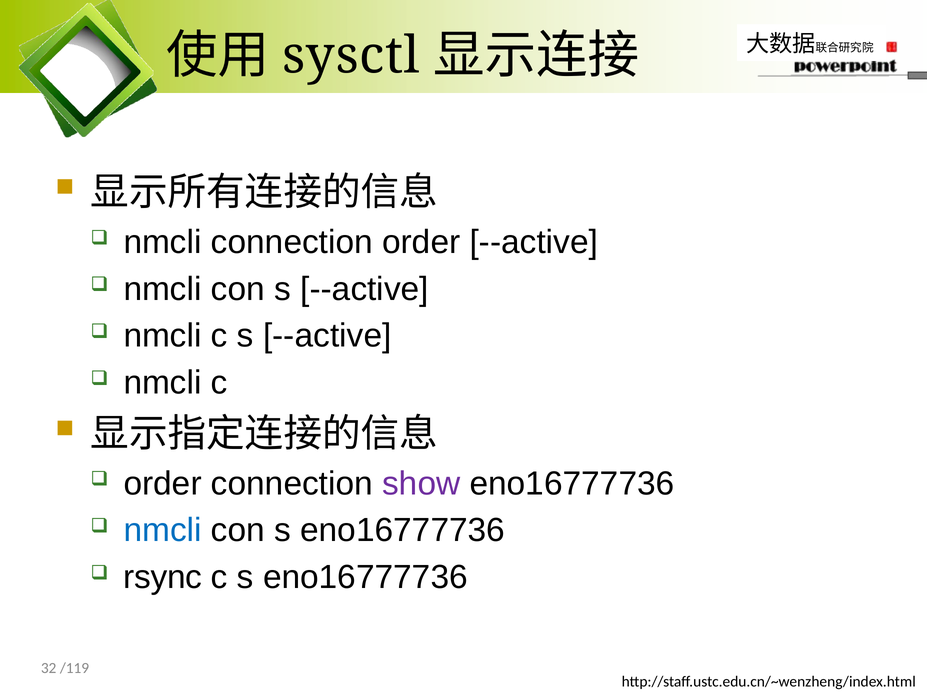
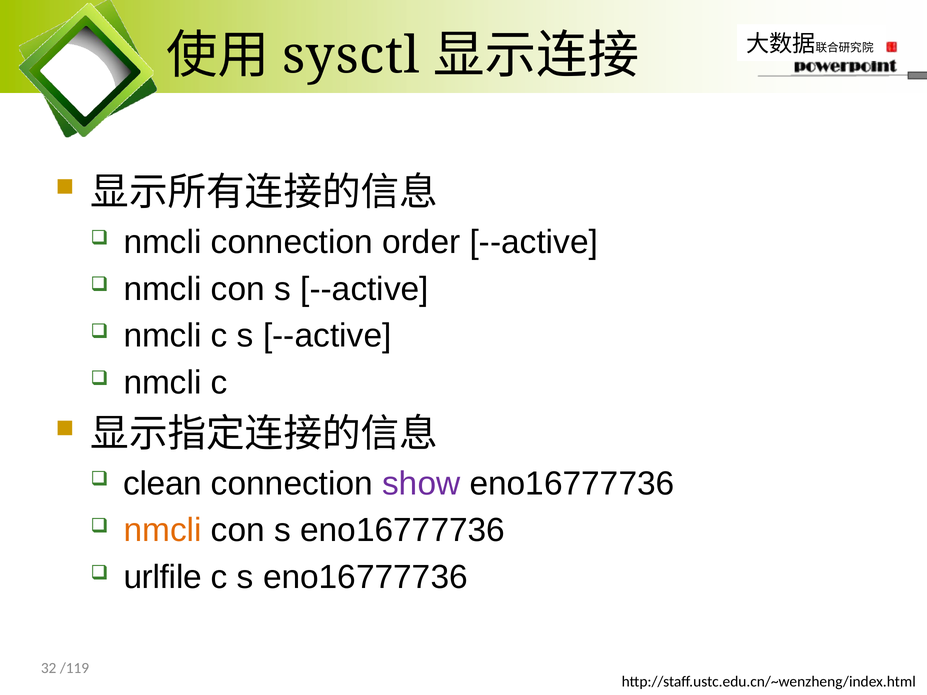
order at (163, 484): order -> clean
nmcli at (163, 531) colour: blue -> orange
rsync: rsync -> urlfile
